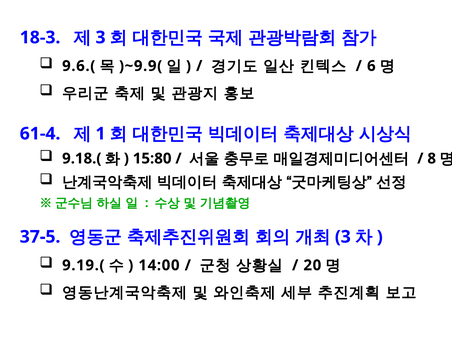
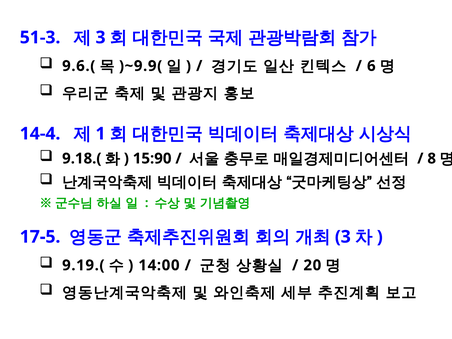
18-3: 18-3 -> 51-3
61-4: 61-4 -> 14-4
15:80: 15:80 -> 15:90
37-5: 37-5 -> 17-5
